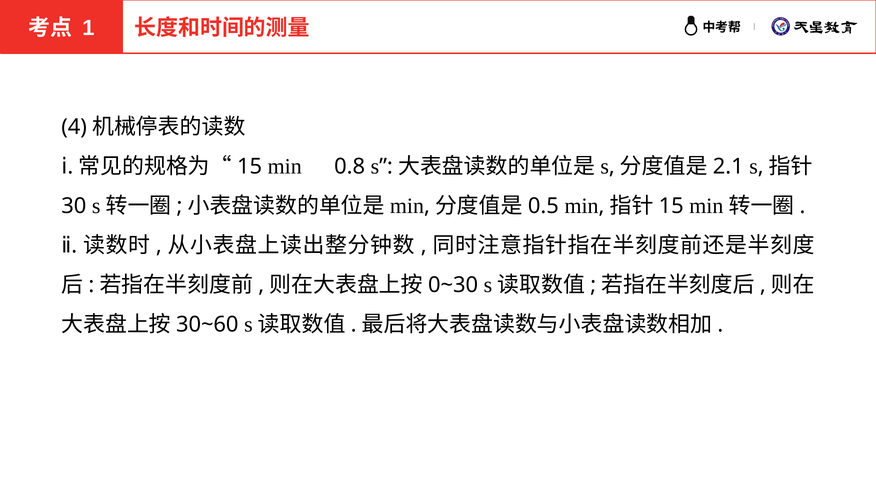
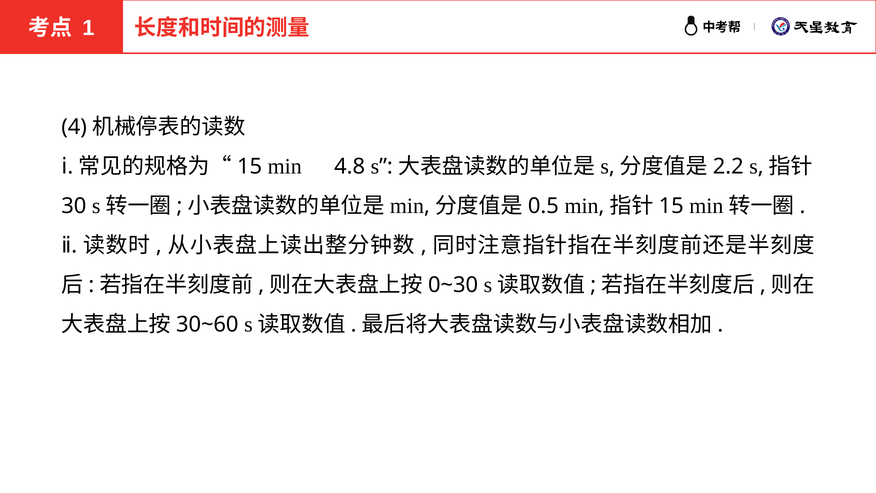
0.8: 0.8 -> 4.8
2.1: 2.1 -> 2.2
